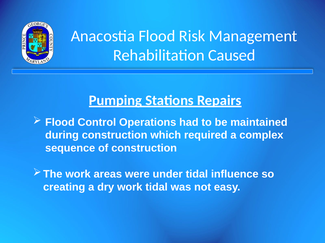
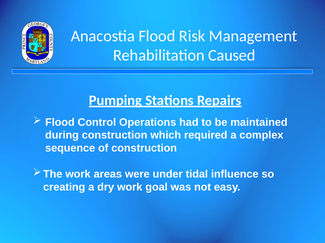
work tidal: tidal -> goal
